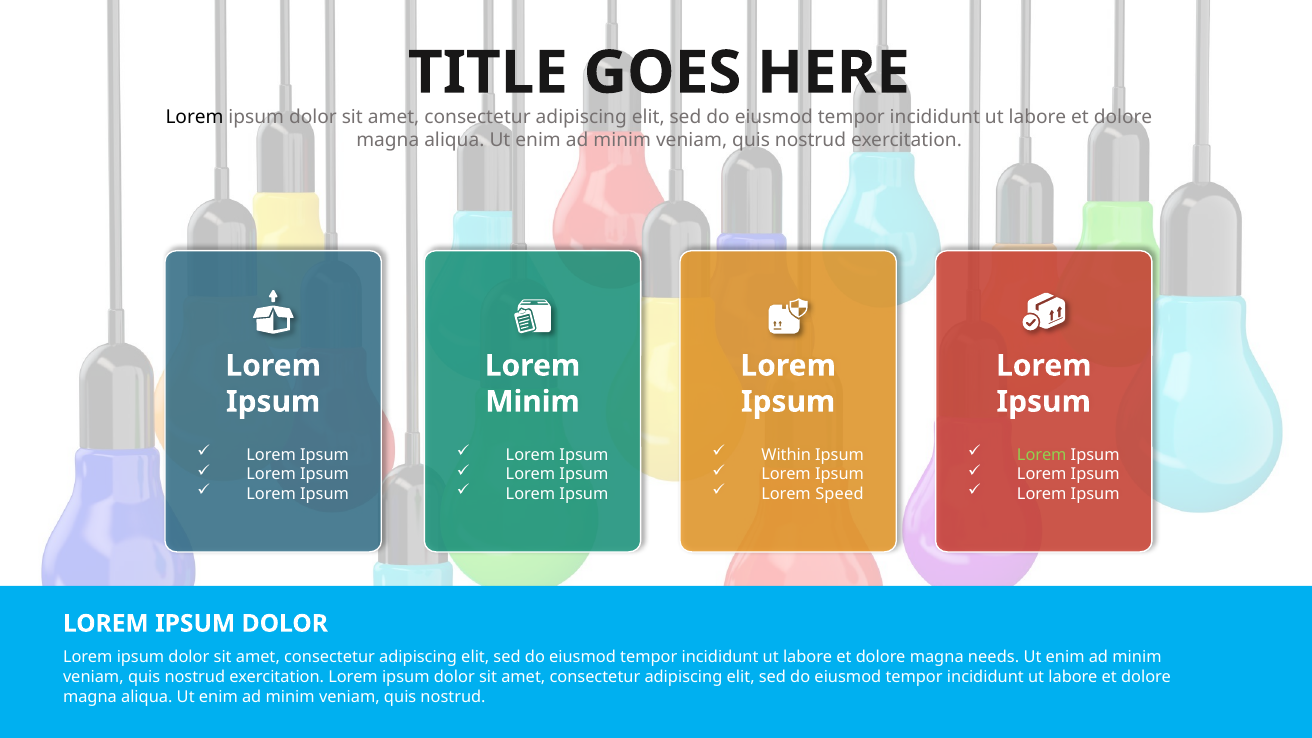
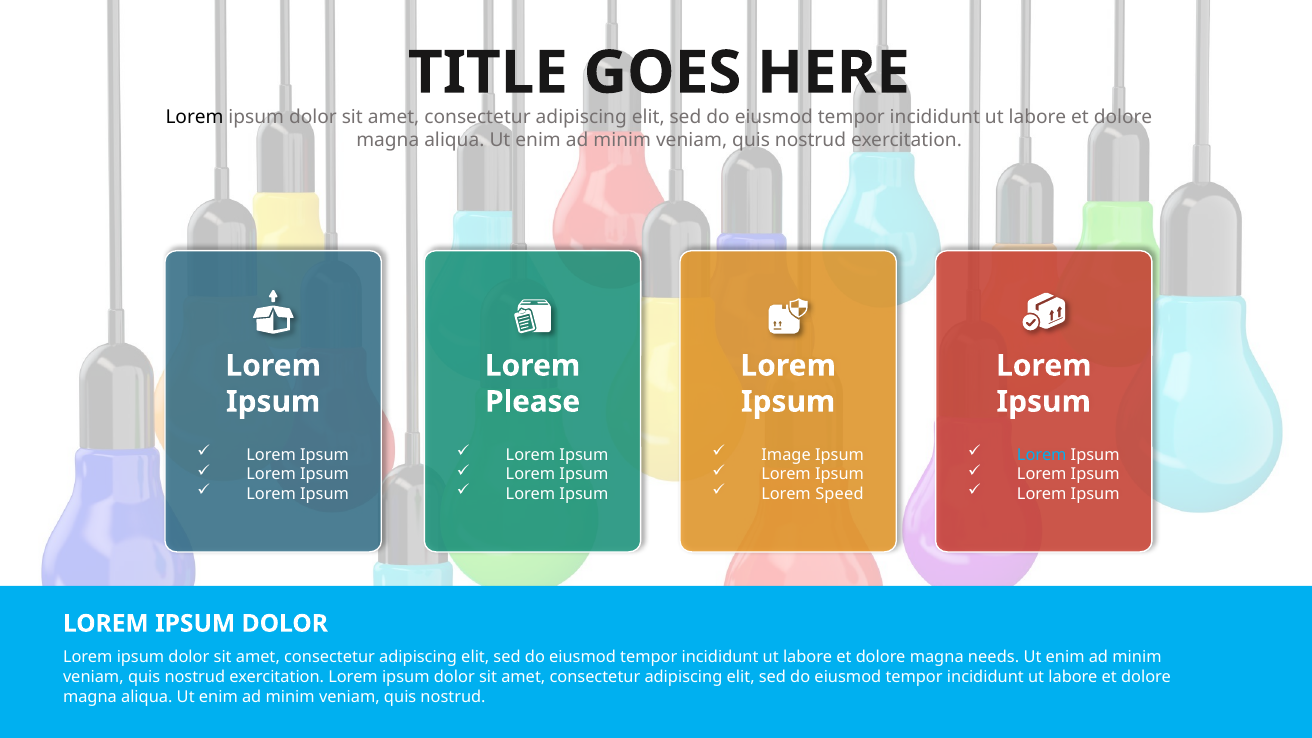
Minim at (533, 402): Minim -> Please
Within: Within -> Image
Lorem at (1042, 455) colour: light green -> light blue
